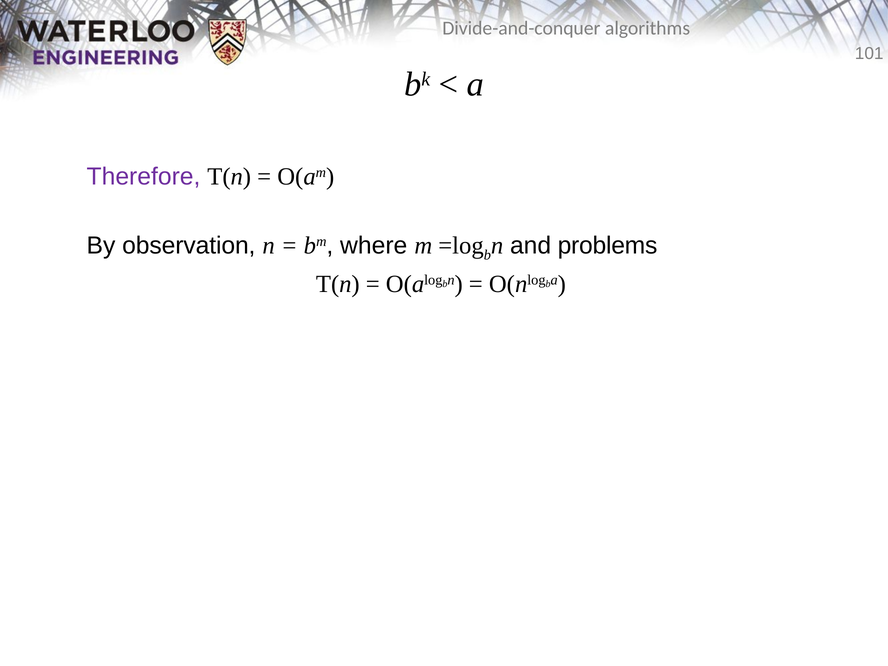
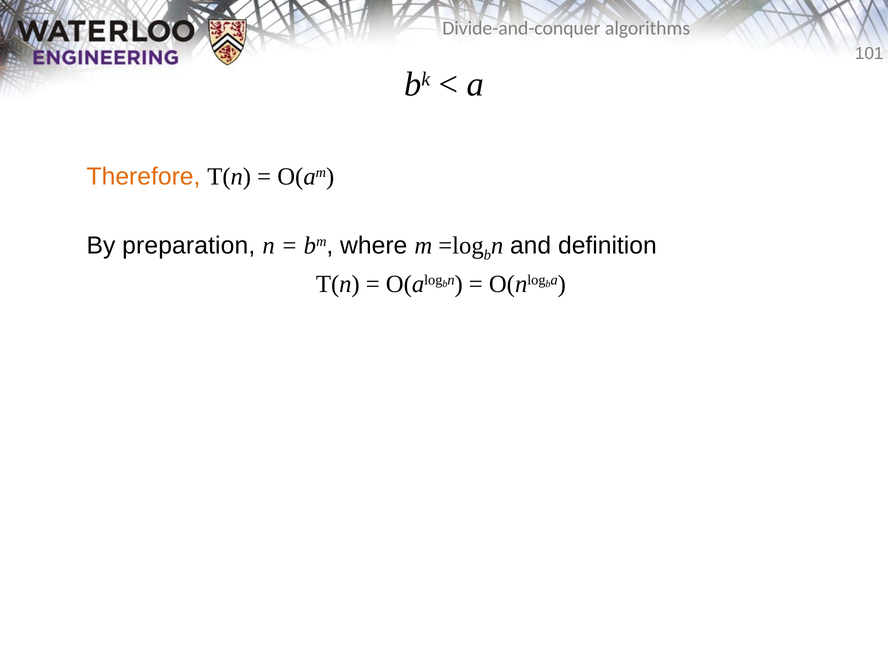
Therefore colour: purple -> orange
observation: observation -> preparation
problems: problems -> definition
